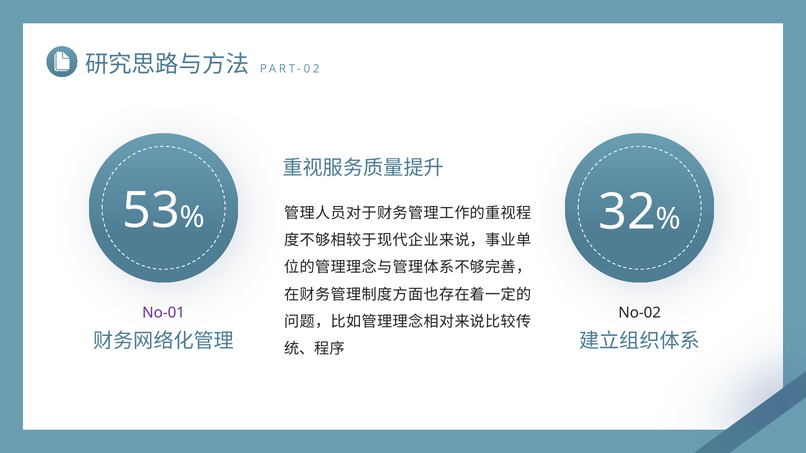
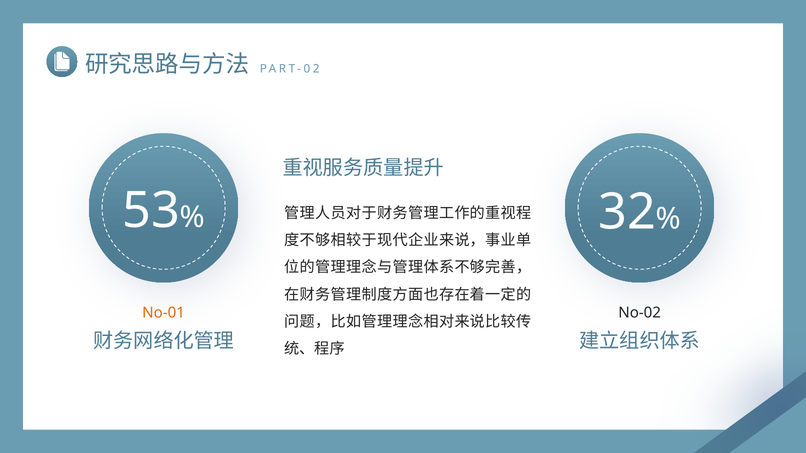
No-01 colour: purple -> orange
